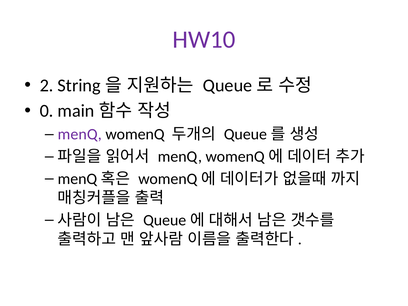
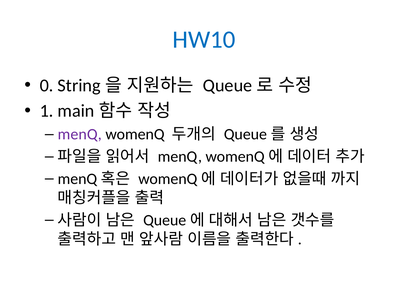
HW10 colour: purple -> blue
2: 2 -> 0
0: 0 -> 1
